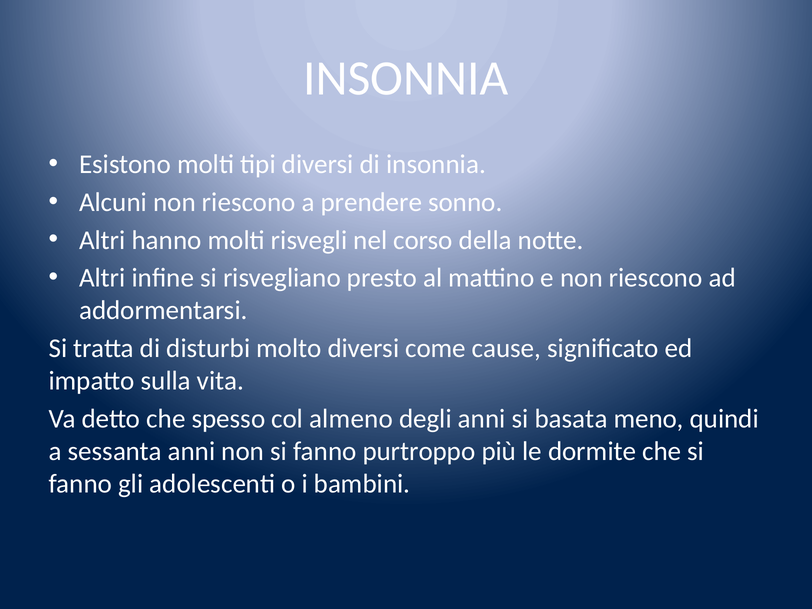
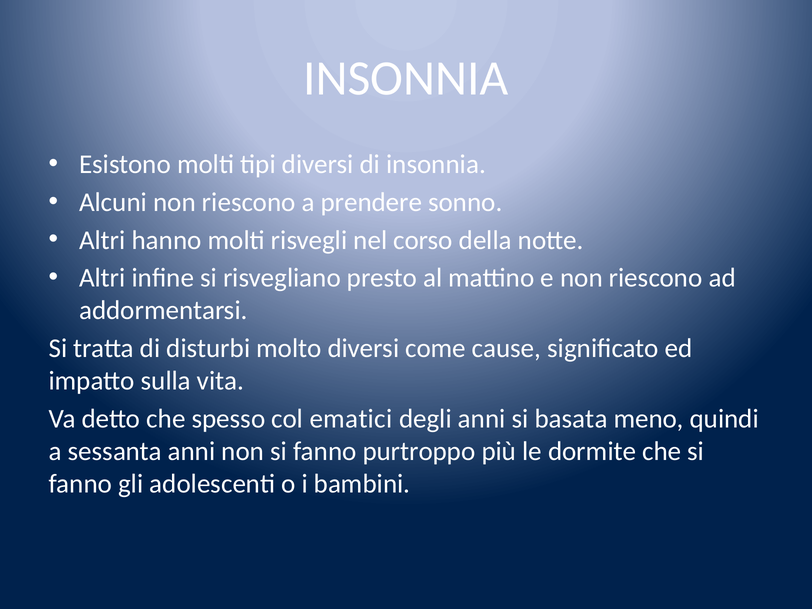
almeno: almeno -> ematici
